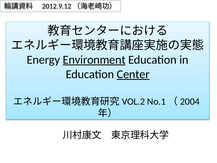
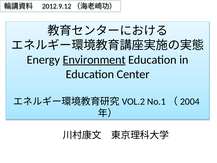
Center underline: present -> none
